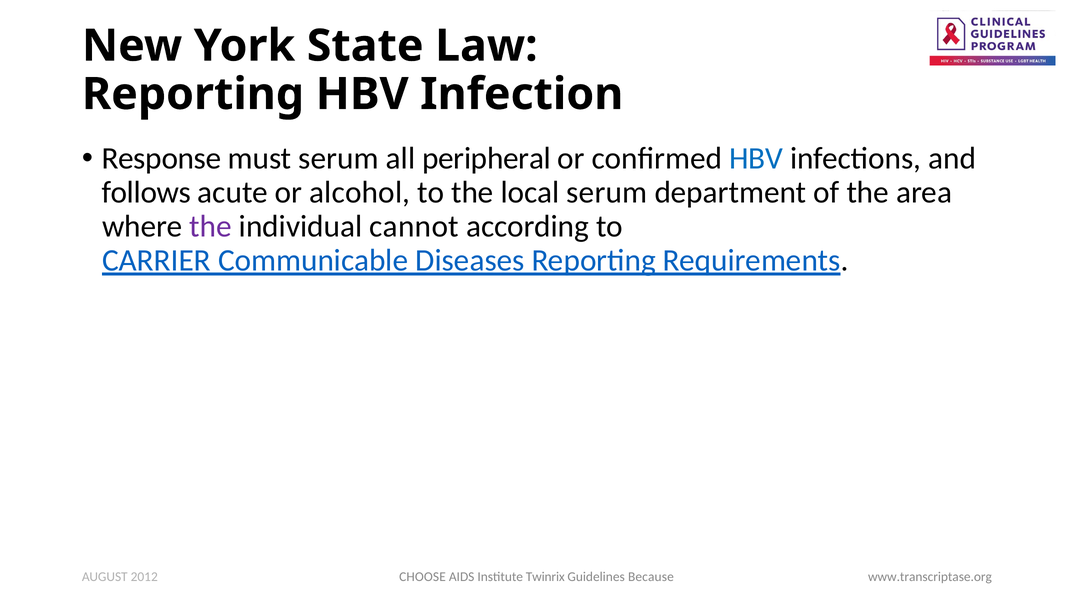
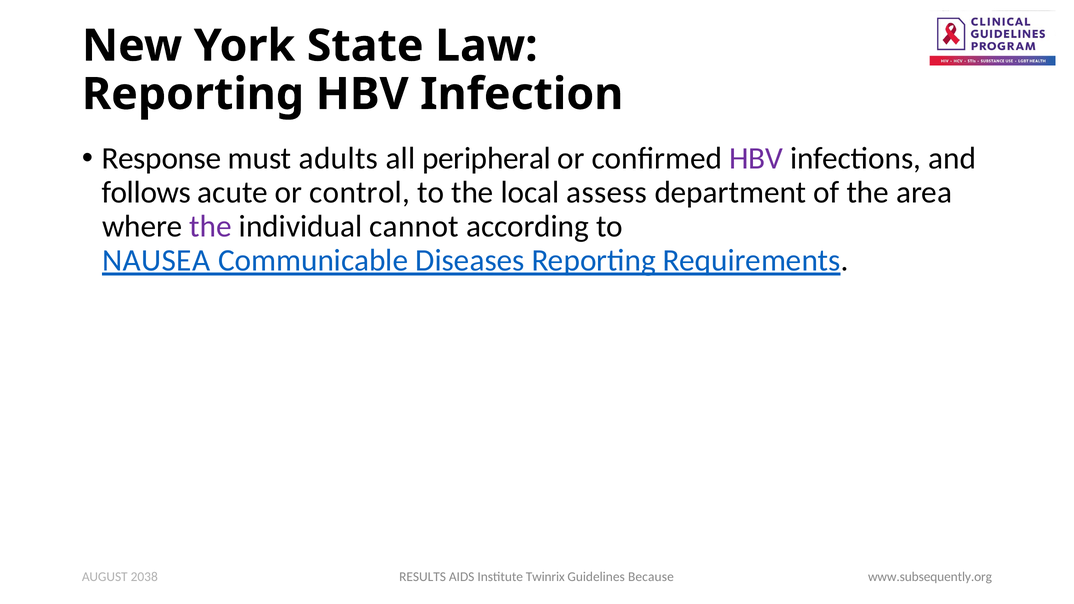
must serum: serum -> adults
HBV at (756, 159) colour: blue -> purple
alcohol: alcohol -> control
local serum: serum -> assess
CARRIER: CARRIER -> NAUSEA
CHOOSE: CHOOSE -> RESULTS
2012: 2012 -> 2038
www.transcriptase.org: www.transcriptase.org -> www.subsequently.org
